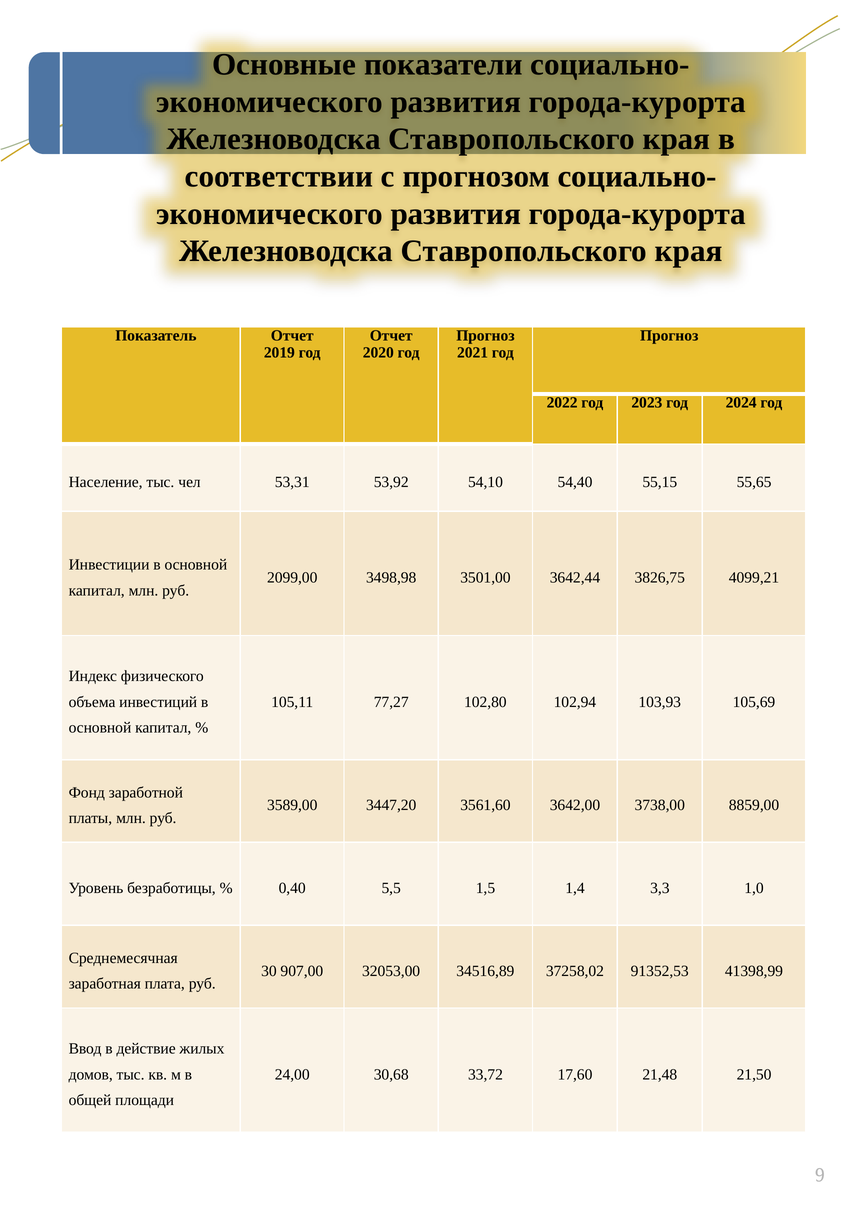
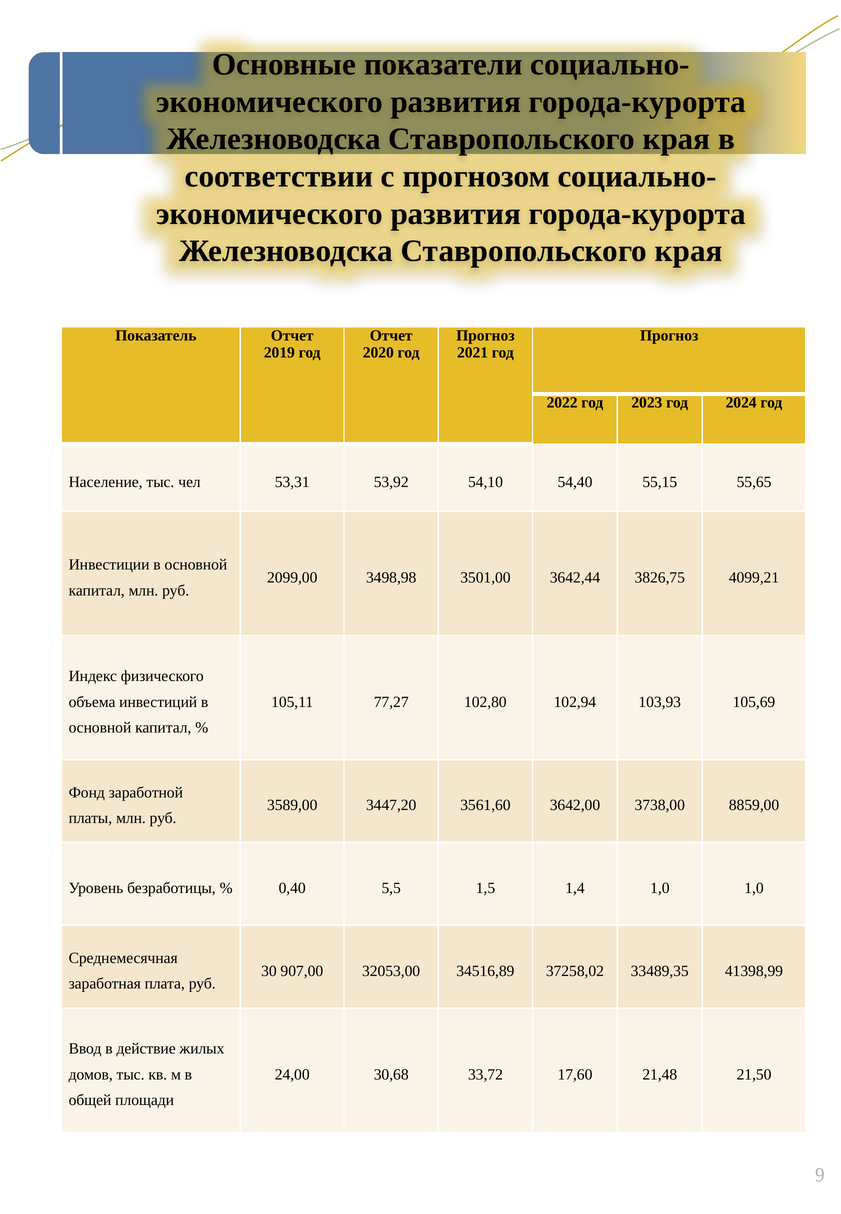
1,4 3,3: 3,3 -> 1,0
91352,53: 91352,53 -> 33489,35
